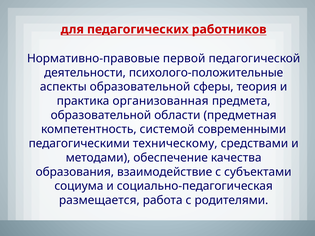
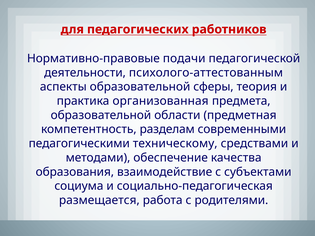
первой: первой -> подачи
психолого-положительные: психолого-положительные -> психолого-аттестованным
системой: системой -> разделам
